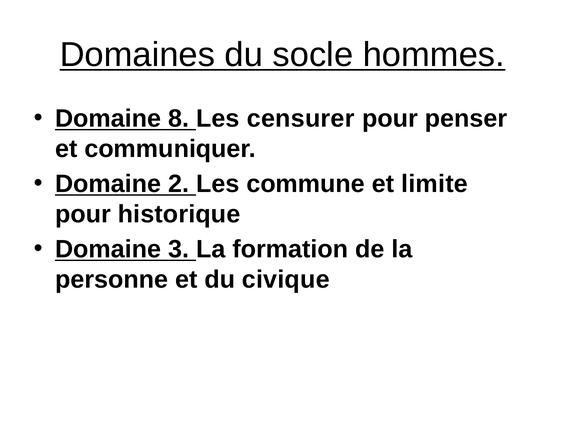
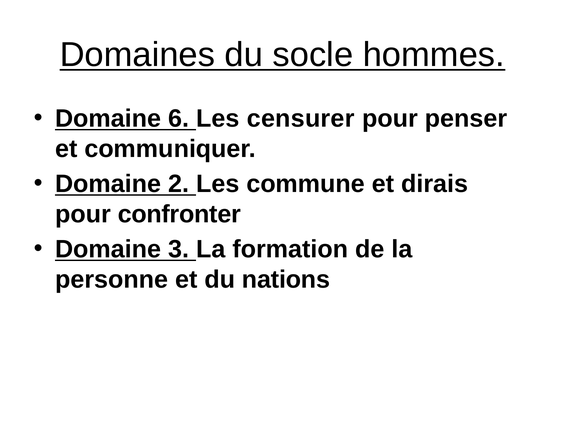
8: 8 -> 6
limite: limite -> dirais
historique: historique -> confronter
civique: civique -> nations
